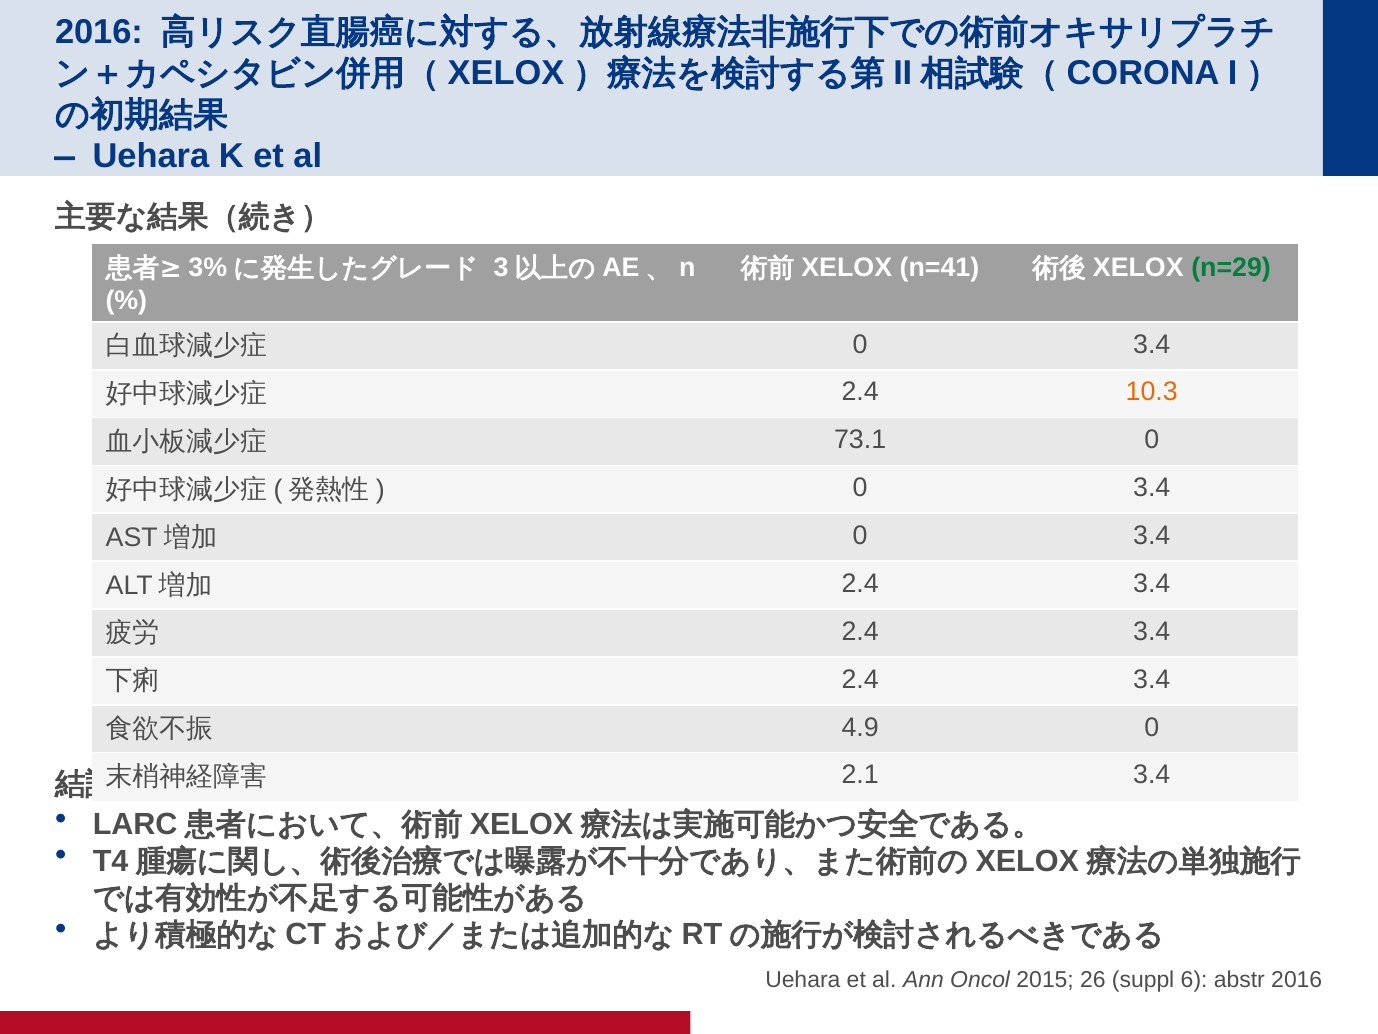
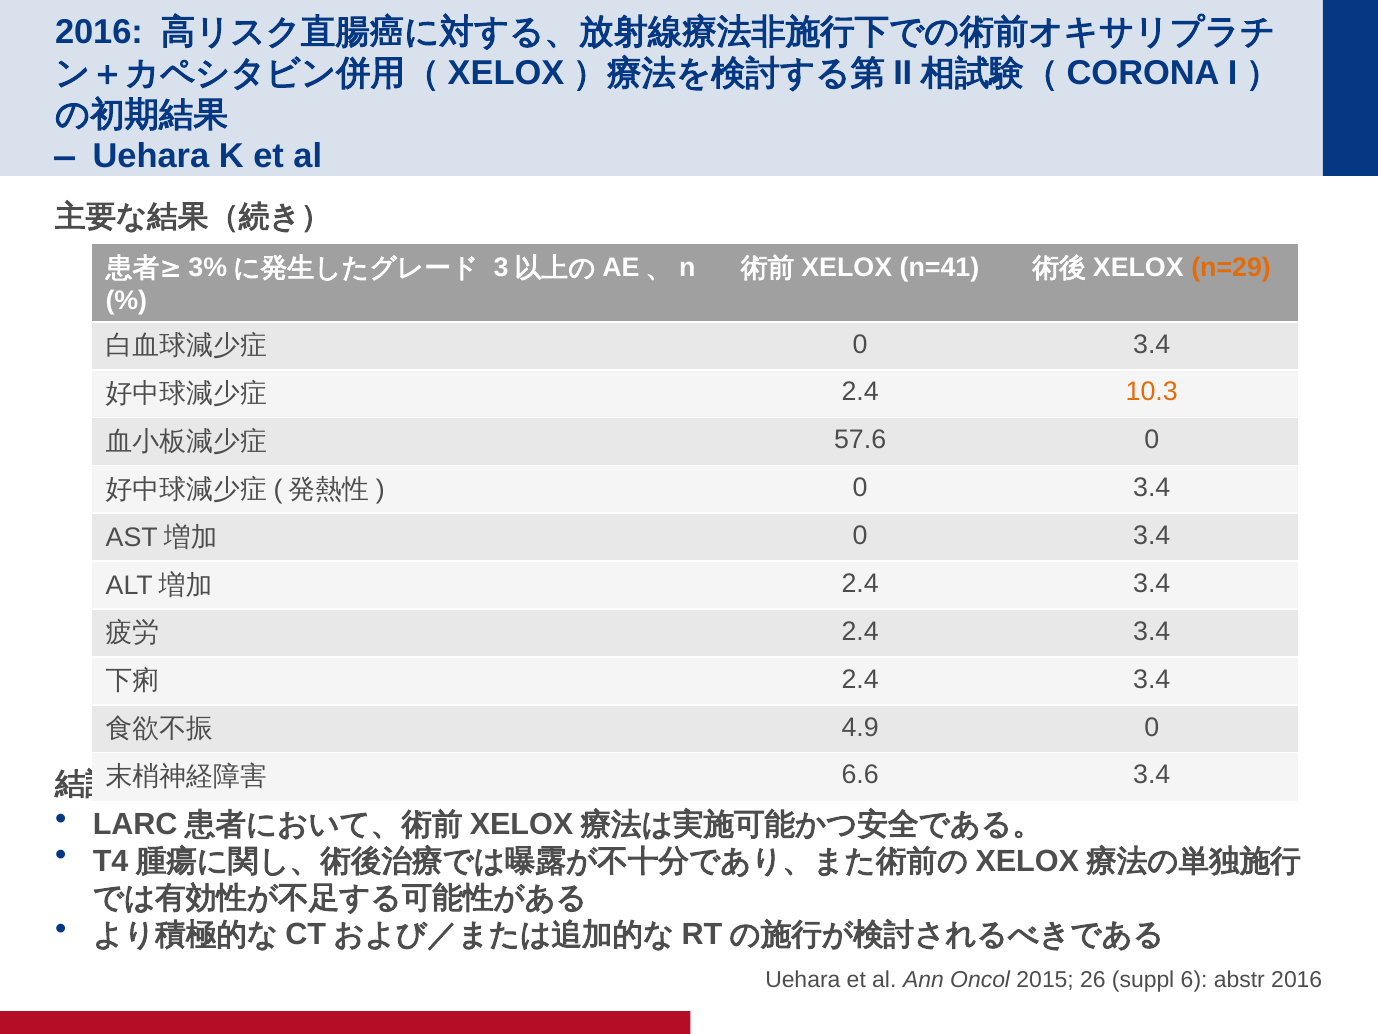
n=29 colour: green -> orange
73.1: 73.1 -> 57.6
2.1: 2.1 -> 6.6
